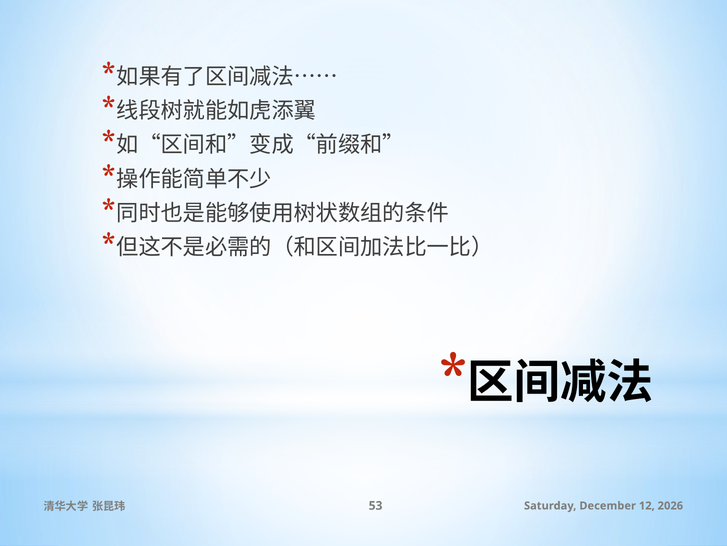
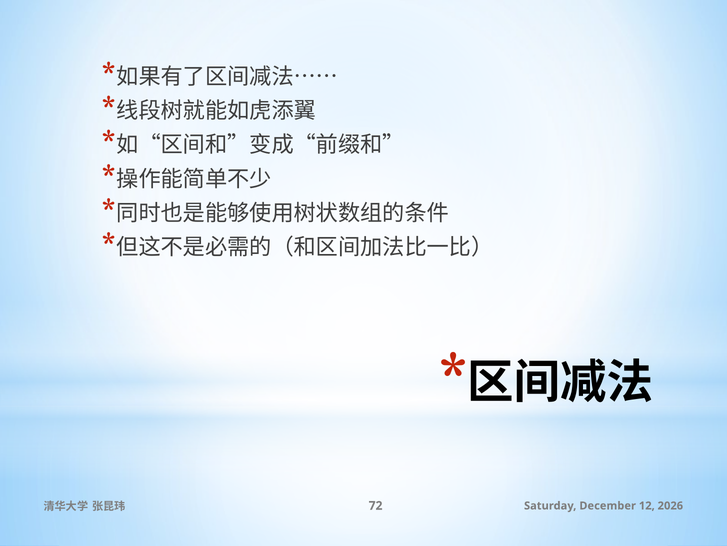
53: 53 -> 72
